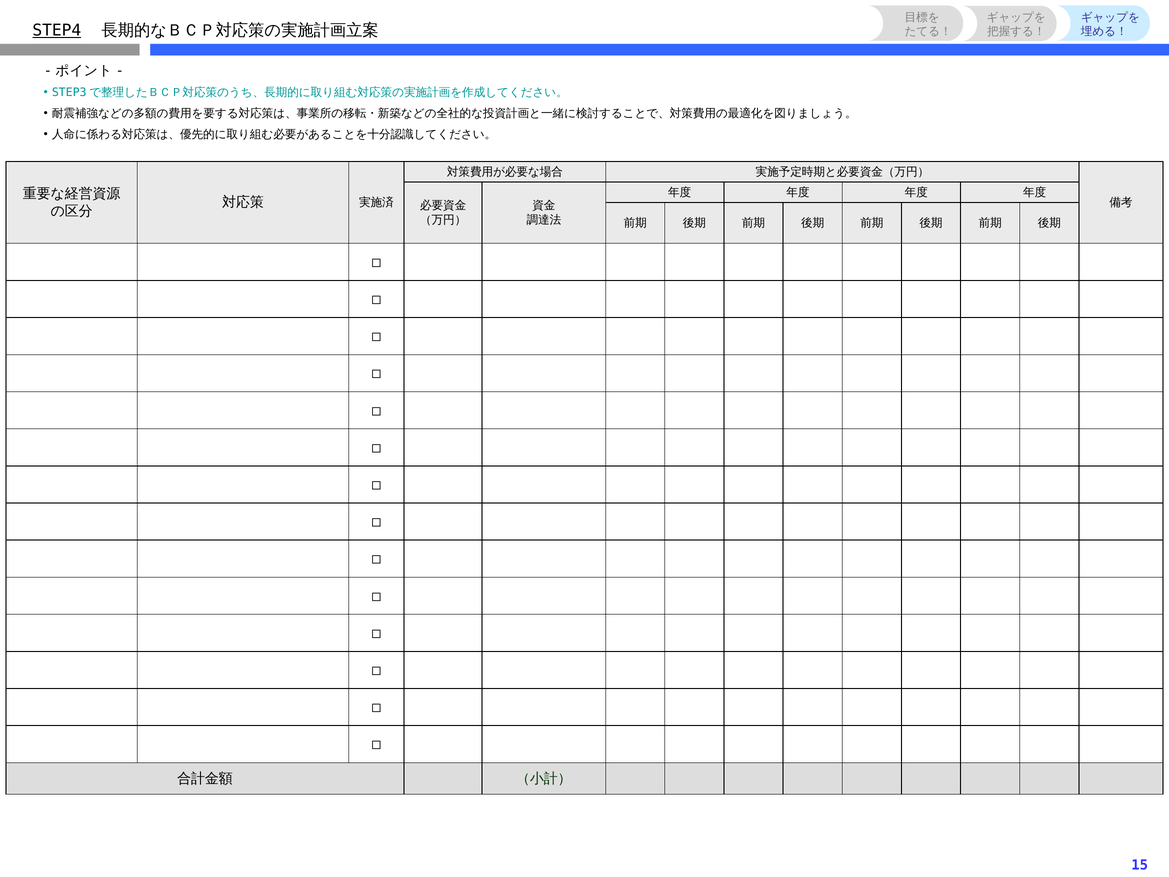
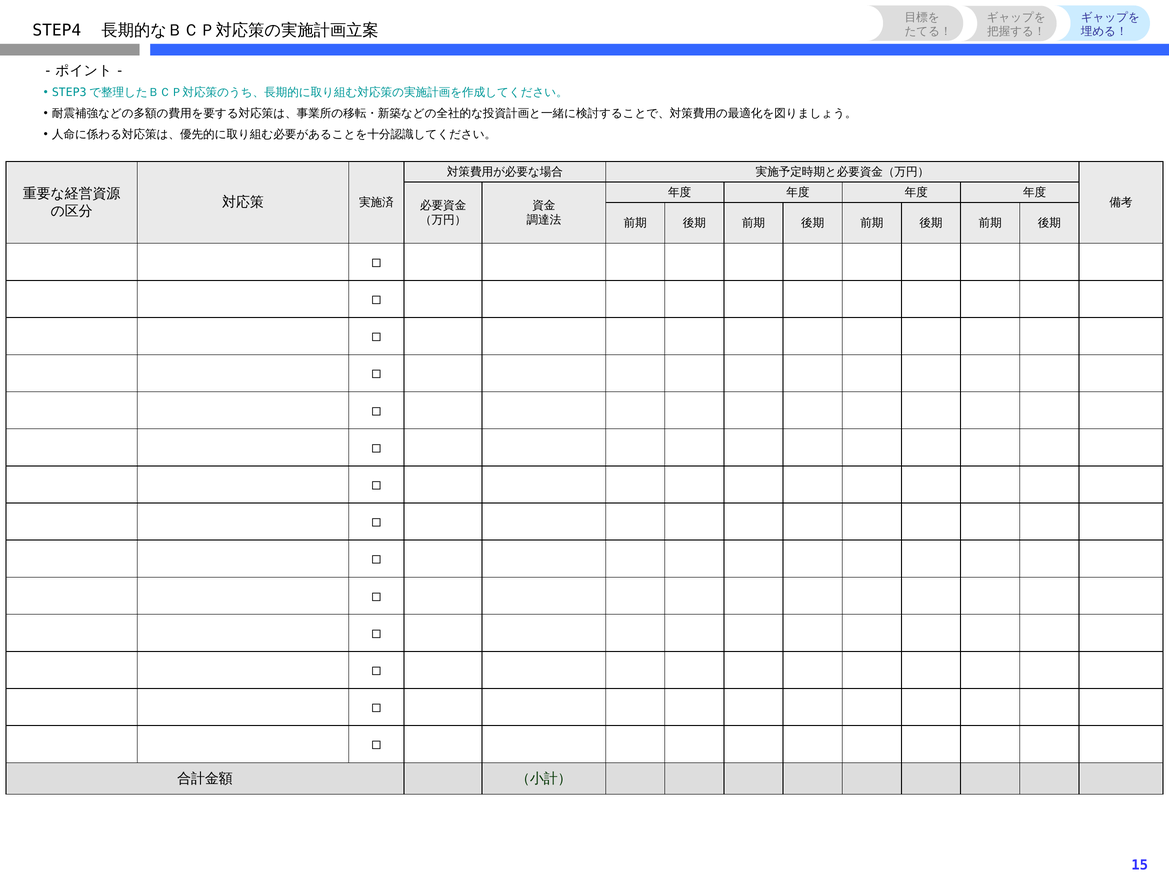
STEP4 underline: present -> none
